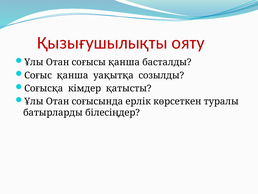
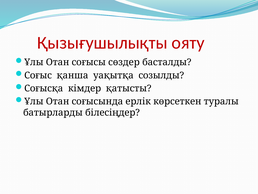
соғысы қанша: қанша -> сөздер
